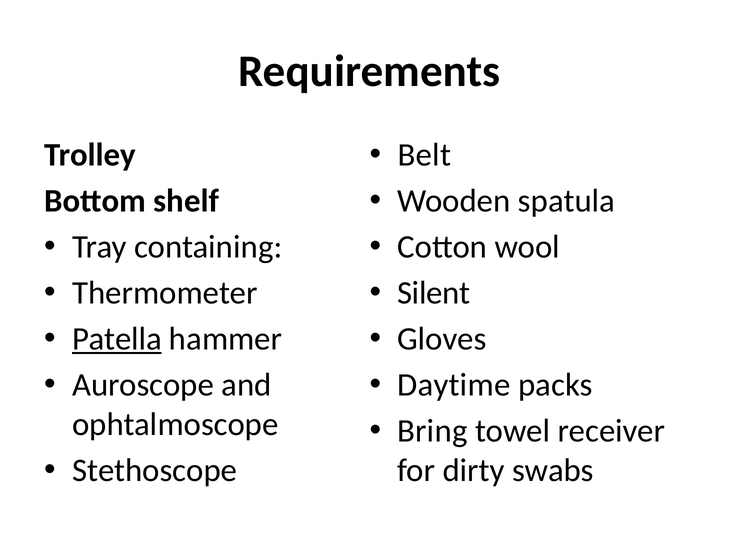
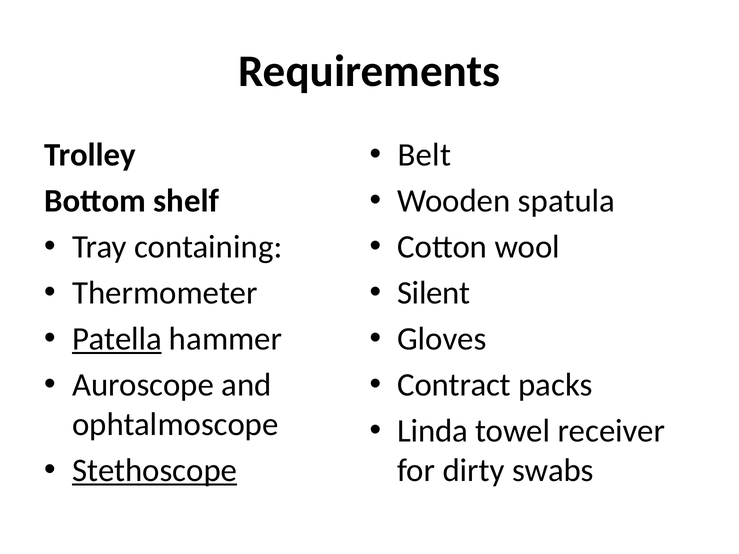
Daytime: Daytime -> Contract
Bring: Bring -> Linda
Stethoscope underline: none -> present
